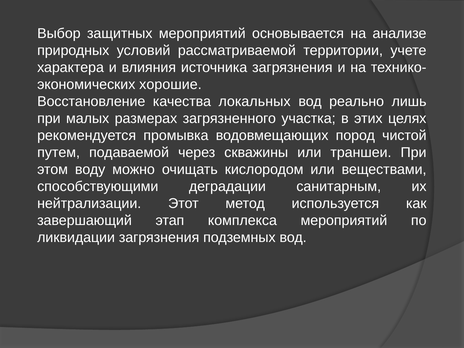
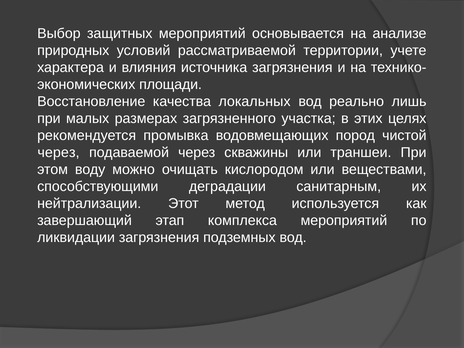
хорошие: хорошие -> площади
путем at (59, 153): путем -> через
